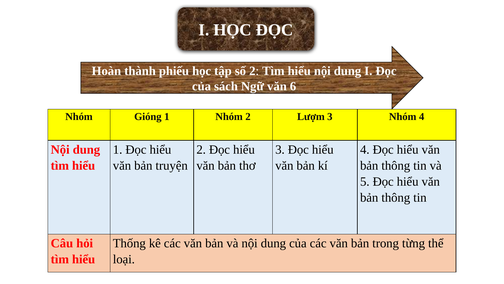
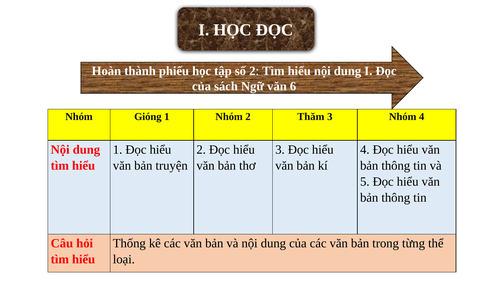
Lượm: Lượm -> Thăm
